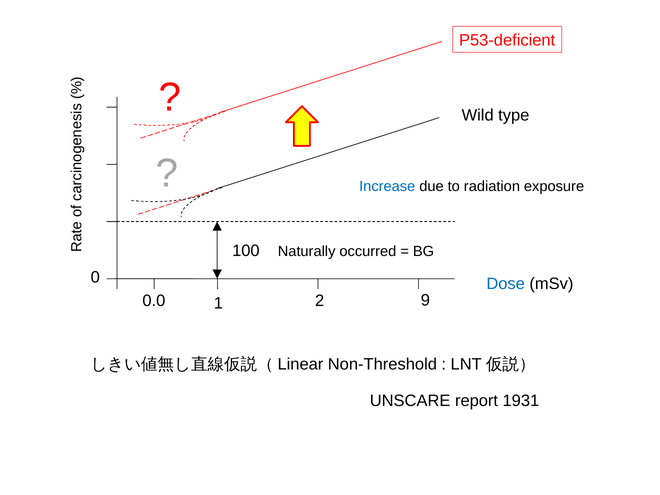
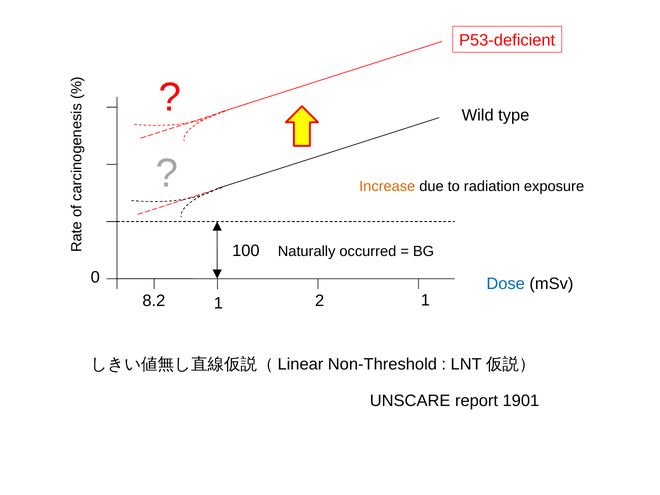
Increase colour: blue -> orange
0.0: 0.0 -> 8.2
2 9: 9 -> 1
1931: 1931 -> 1901
